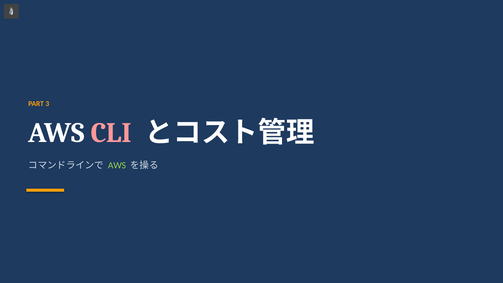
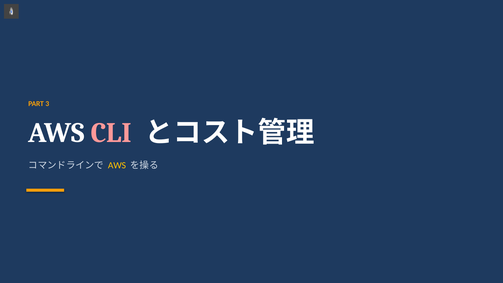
AWS at (117, 166) colour: light green -> yellow
